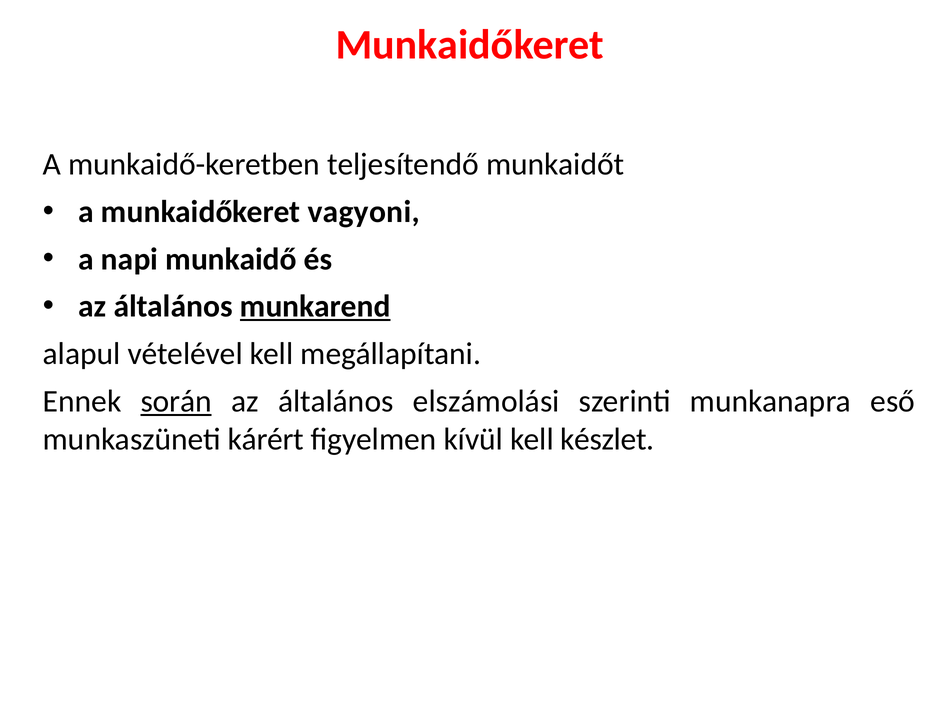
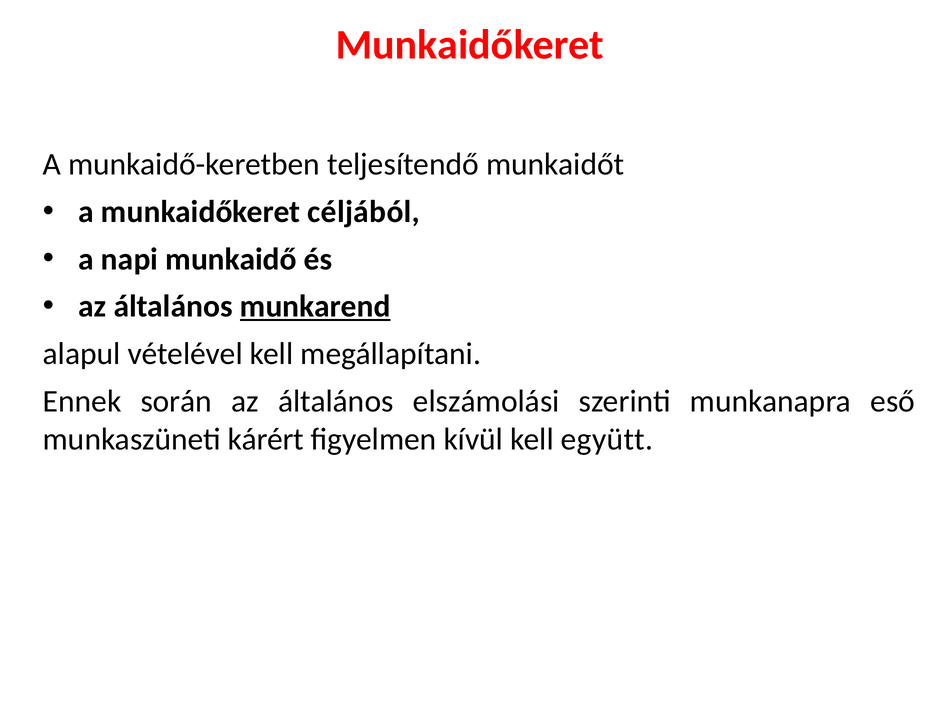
vagyoni: vagyoni -> céljából
során underline: present -> none
készlet: készlet -> együtt
